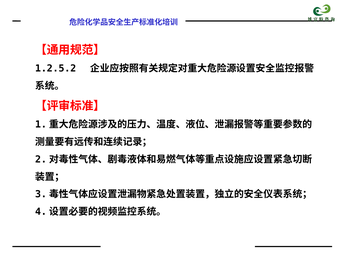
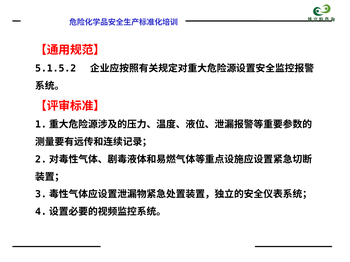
1.2.5.2: 1.2.5.2 -> 5.1.5.2
